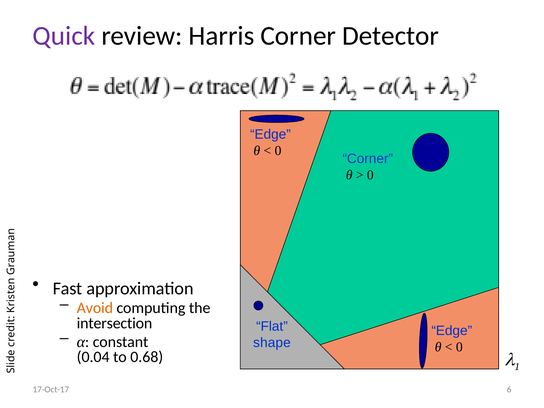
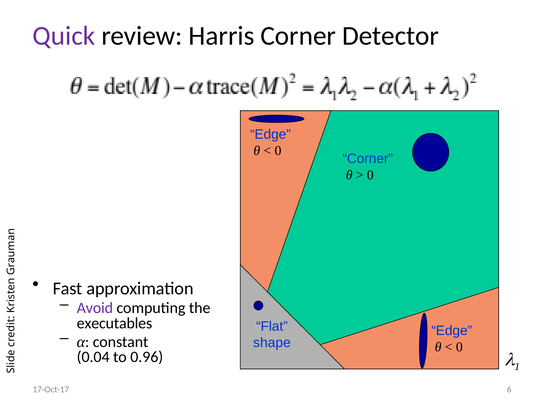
Avoid colour: orange -> purple
intersection: intersection -> executables
0.68: 0.68 -> 0.96
